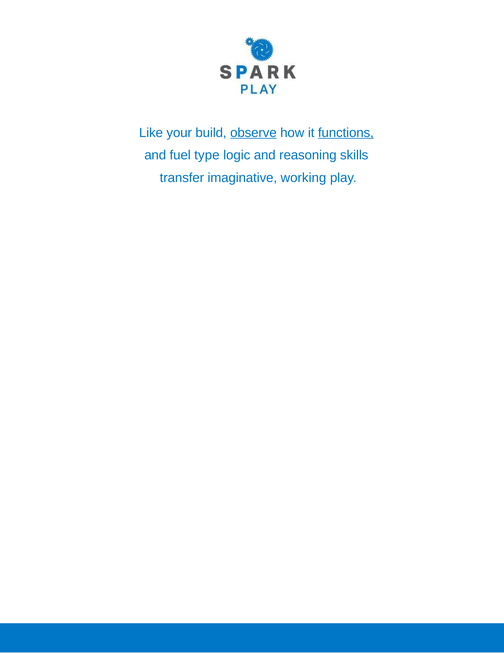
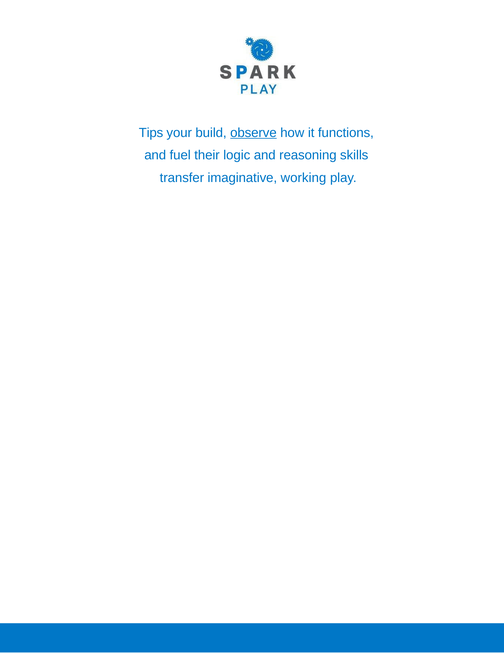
Like: Like -> Tips
functions underline: present -> none
type: type -> their
